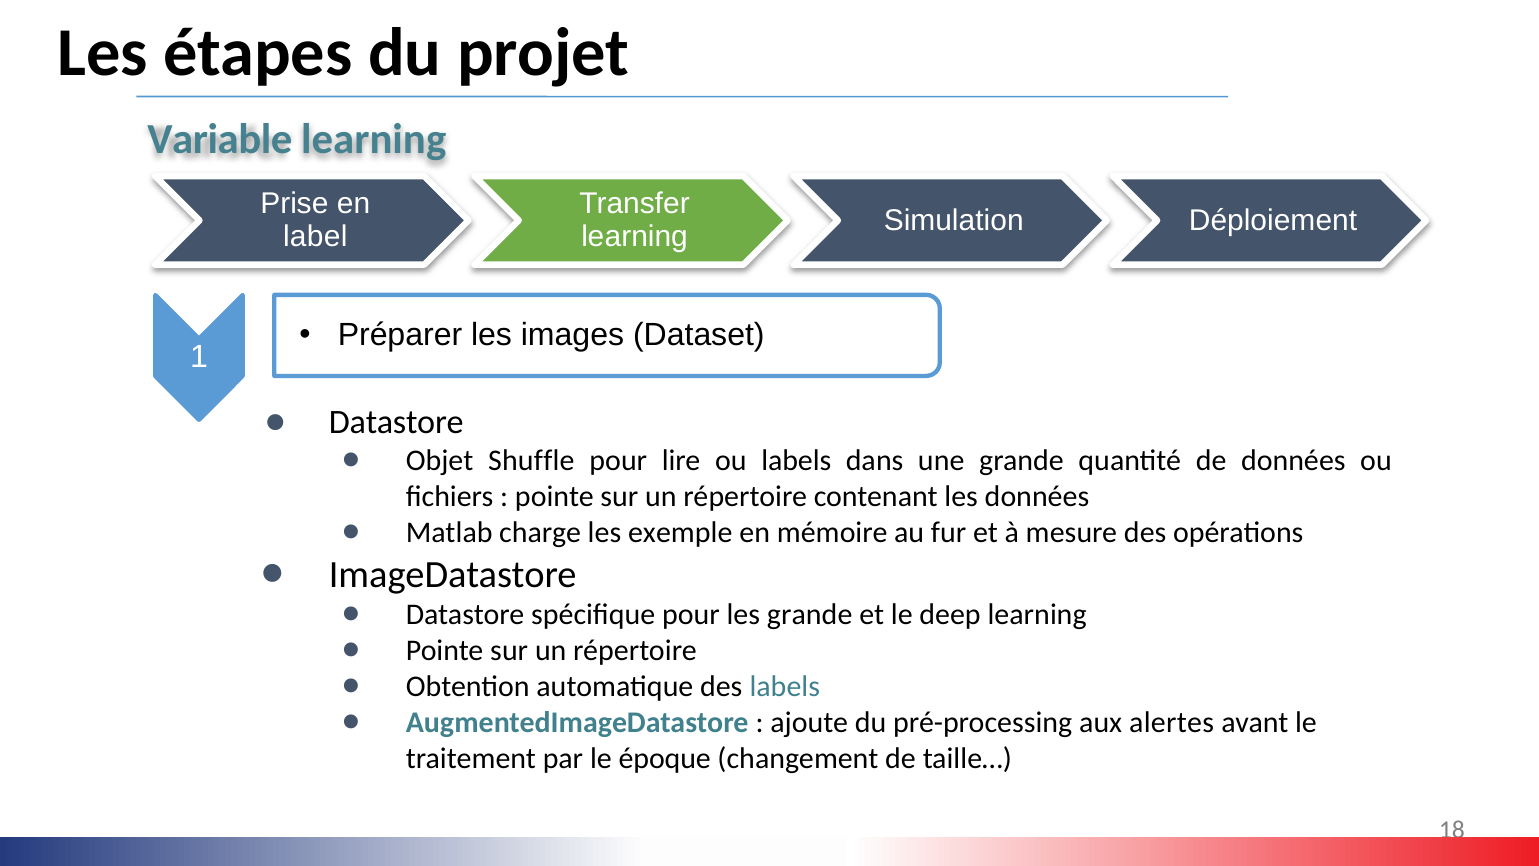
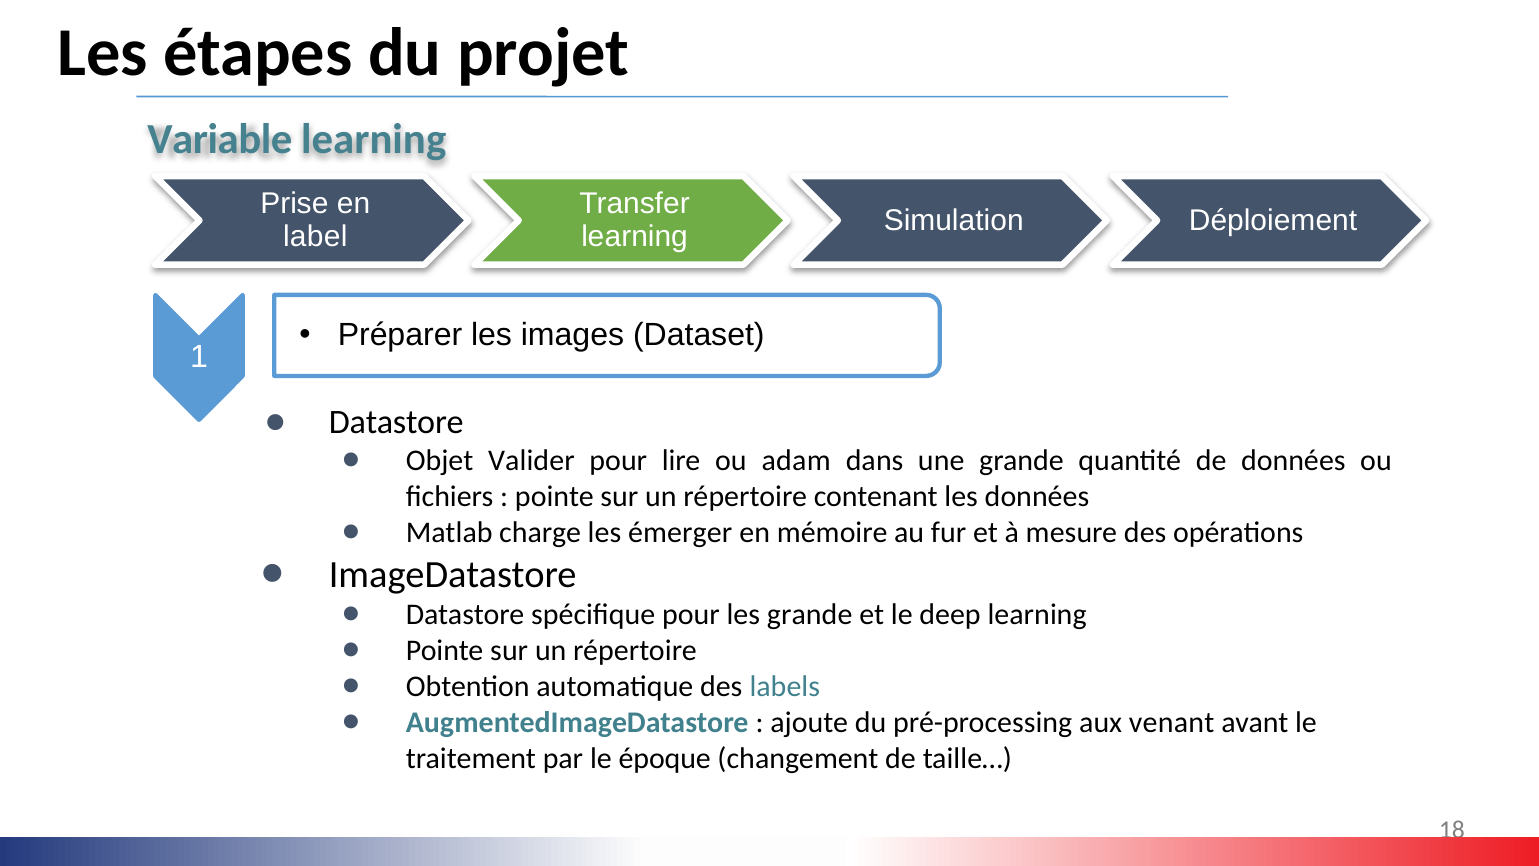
Shuffle: Shuffle -> Valider
ou labels: labels -> adam
exemple: exemple -> émerger
alertes: alertes -> venant
